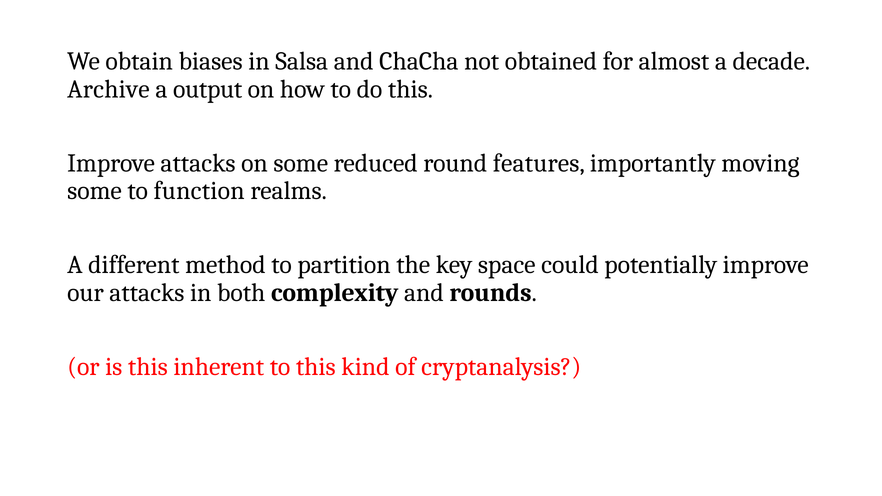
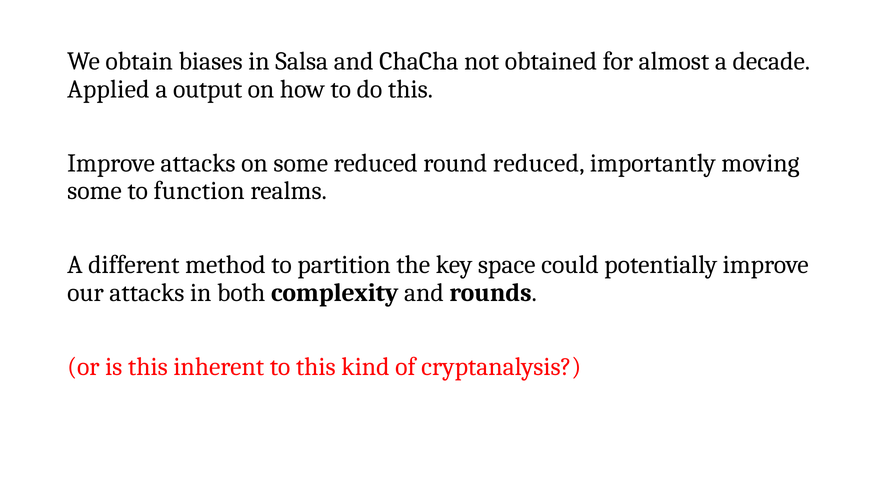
Archive: Archive -> Applied
round features: features -> reduced
